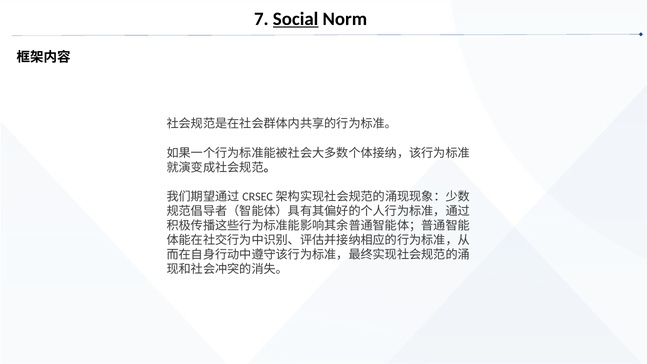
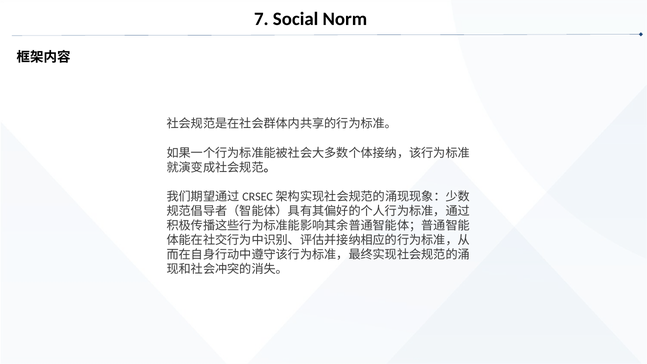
Social underline: present -> none
